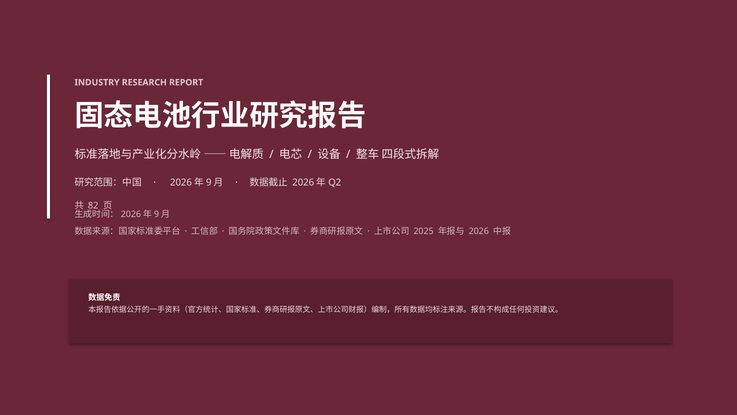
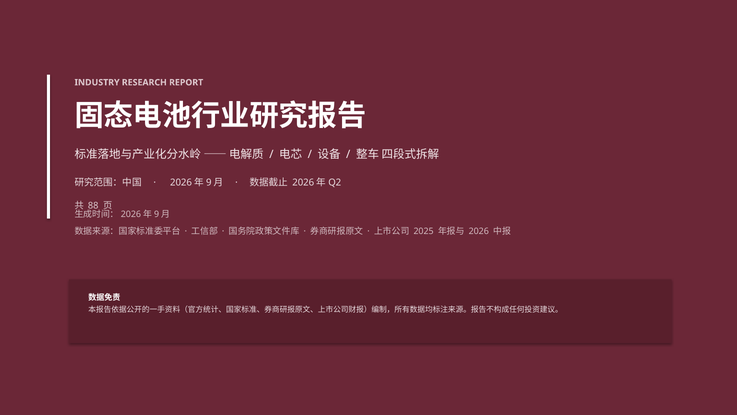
82: 82 -> 88
